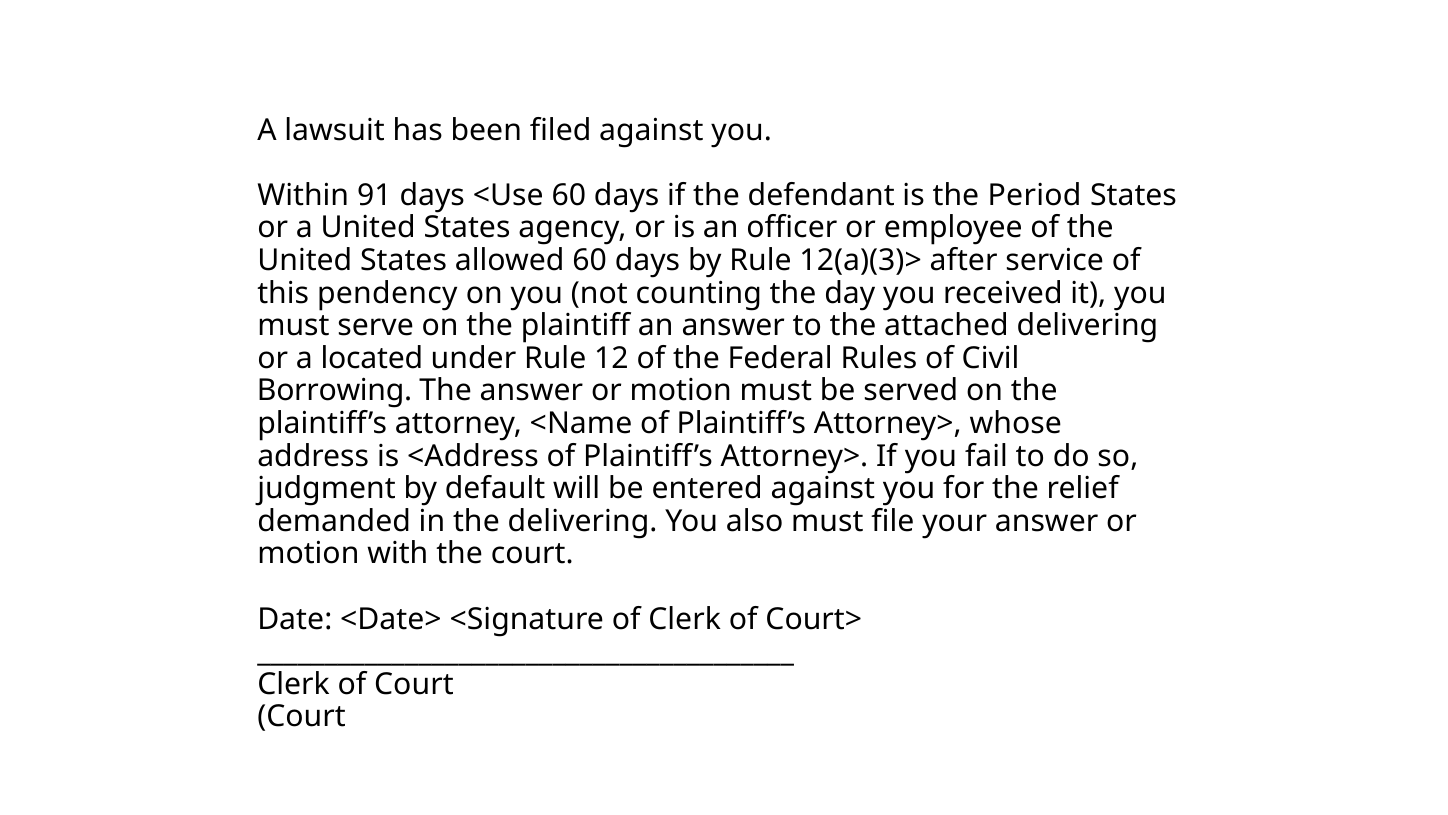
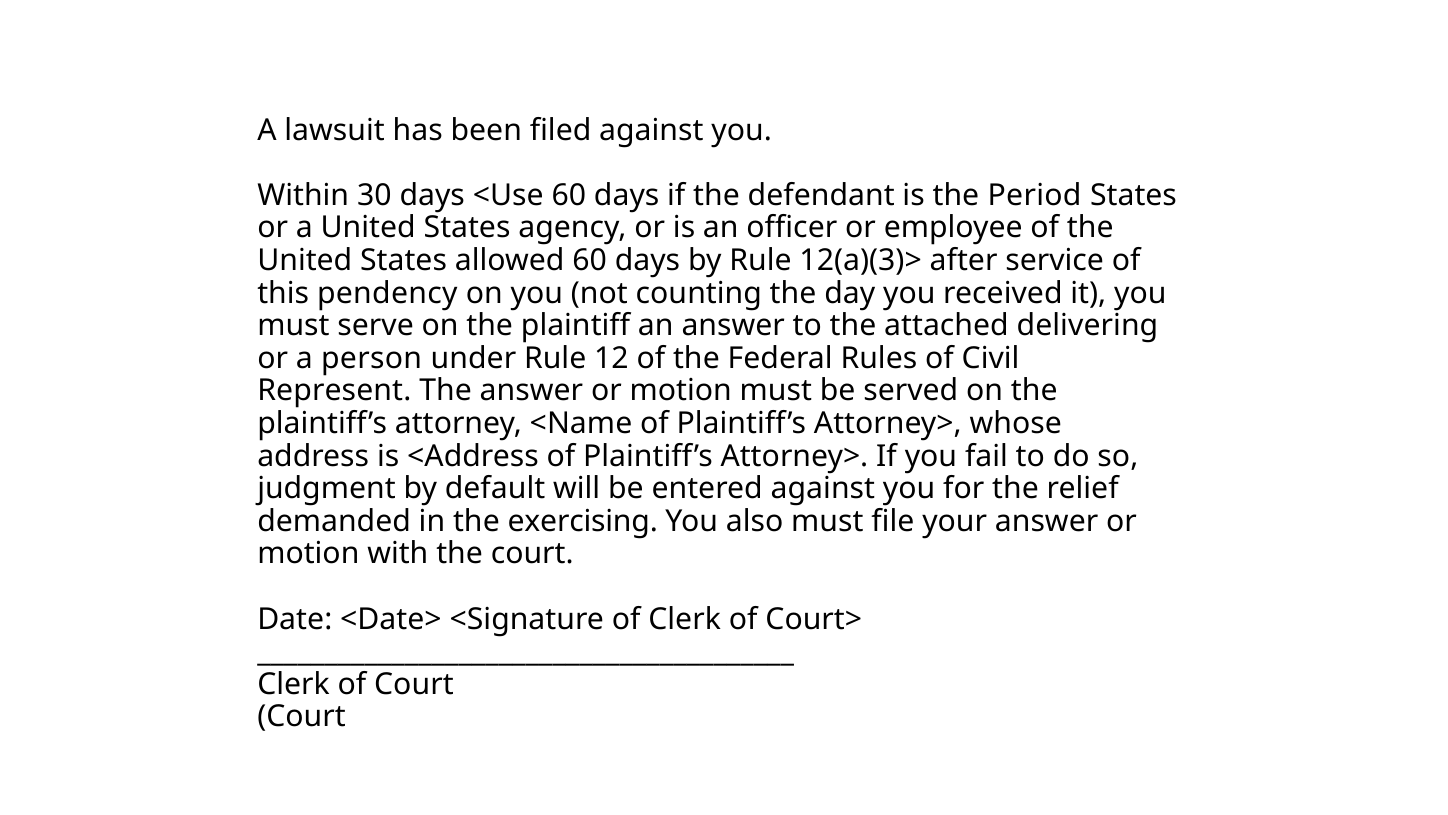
91: 91 -> 30
located: located -> person
Borrowing: Borrowing -> Represent
the delivering: delivering -> exercising
